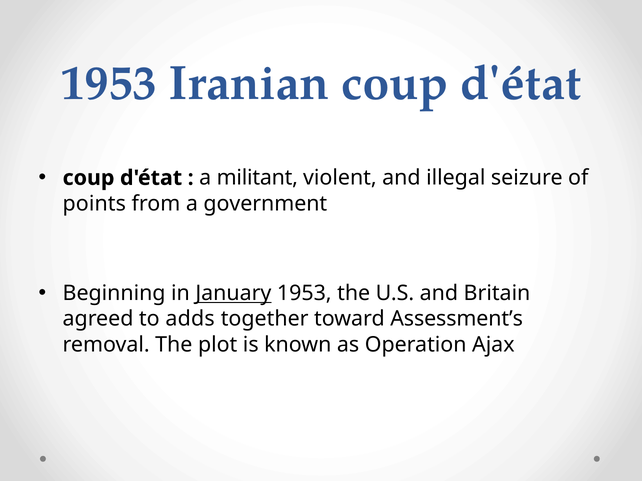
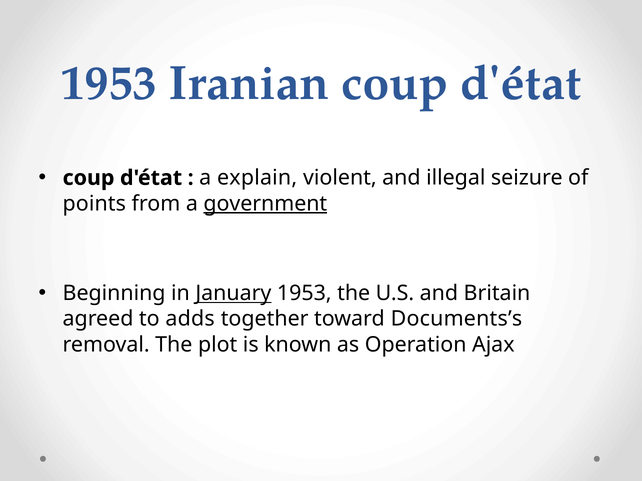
militant: militant -> explain
government underline: none -> present
Assessment’s: Assessment’s -> Documents’s
